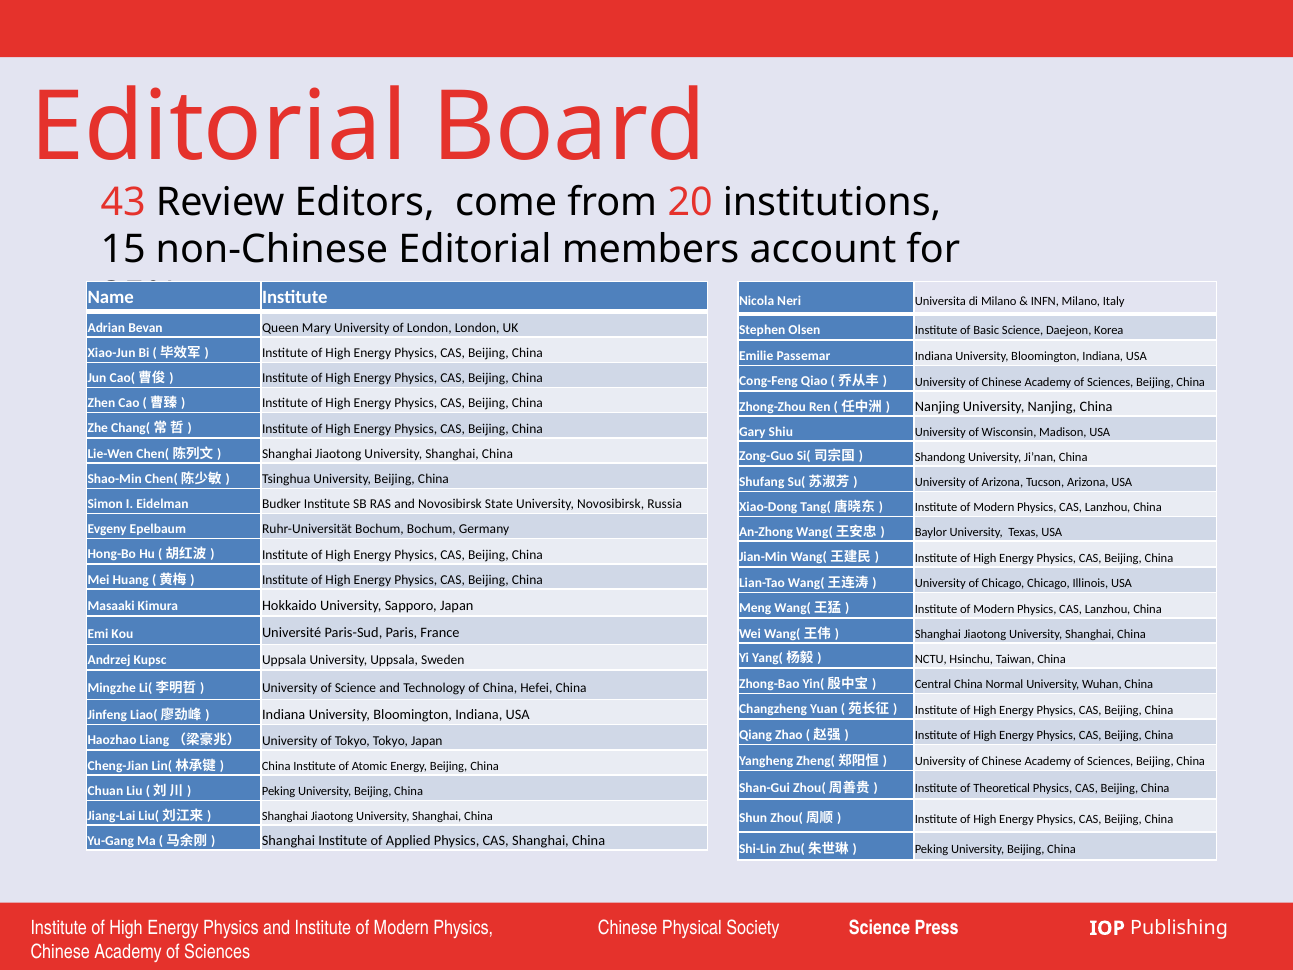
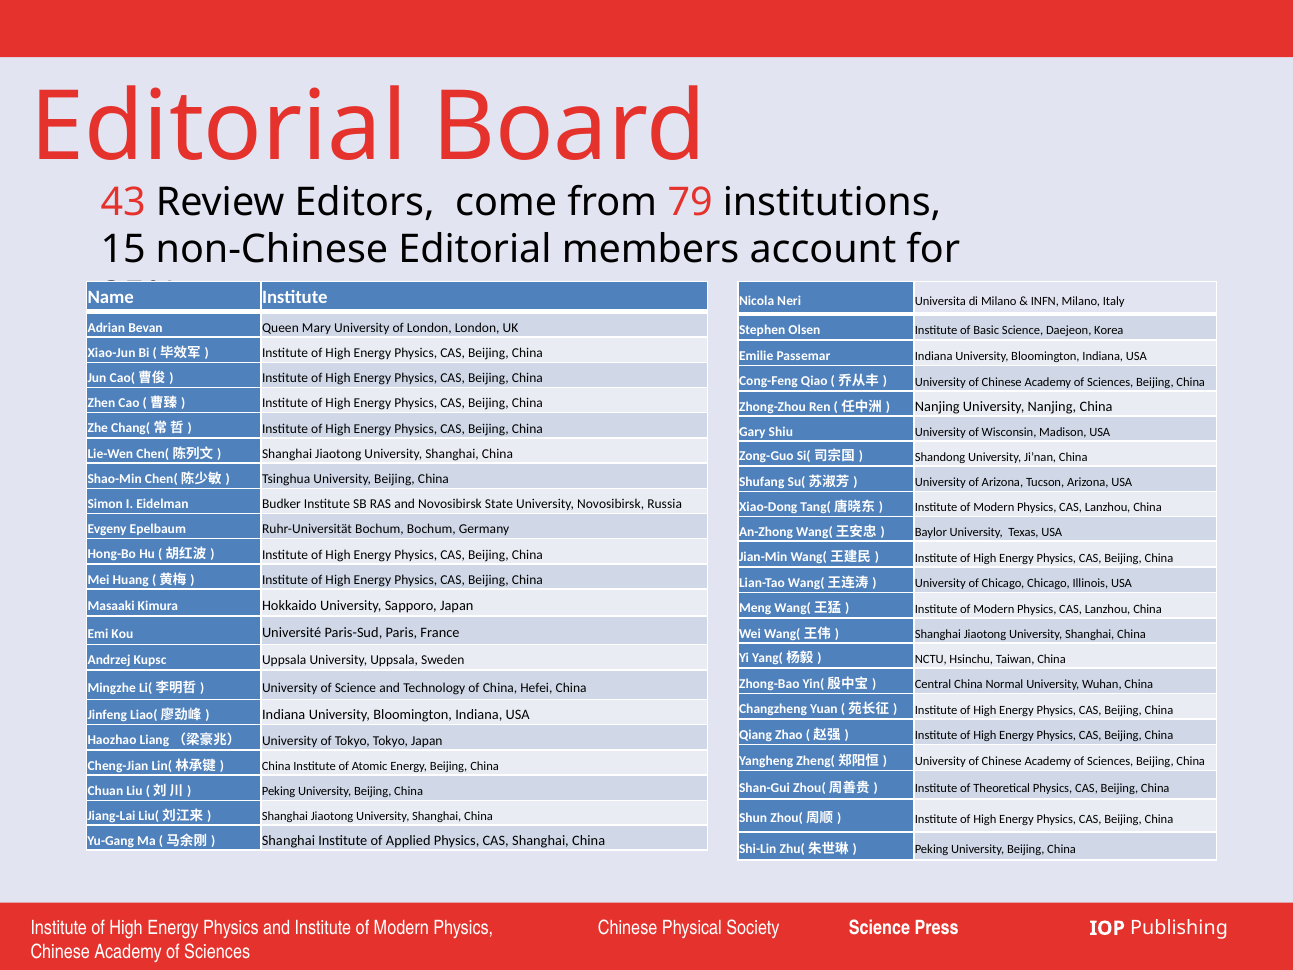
20: 20 -> 79
